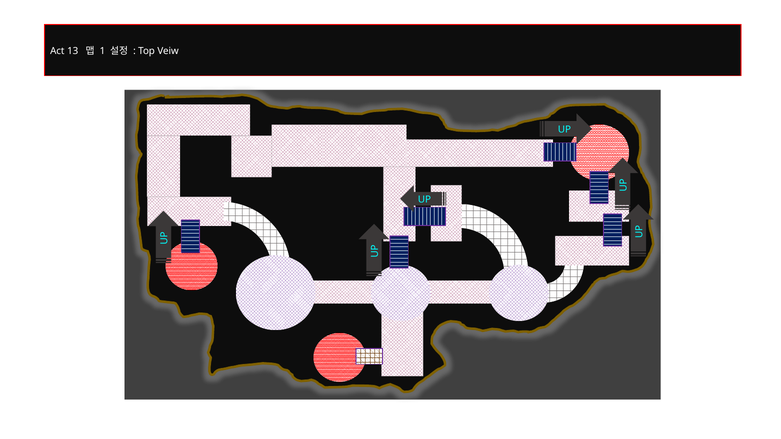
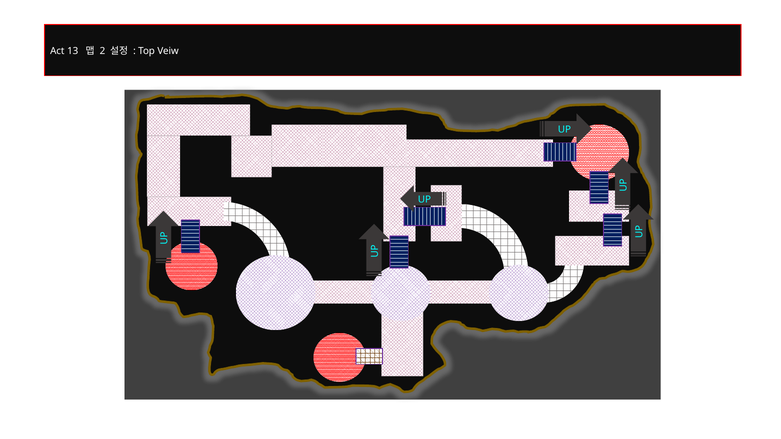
1: 1 -> 2
